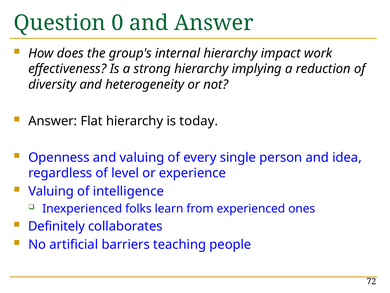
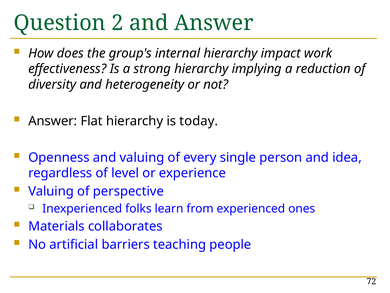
0: 0 -> 2
intelligence: intelligence -> perspective
Definitely: Definitely -> Materials
